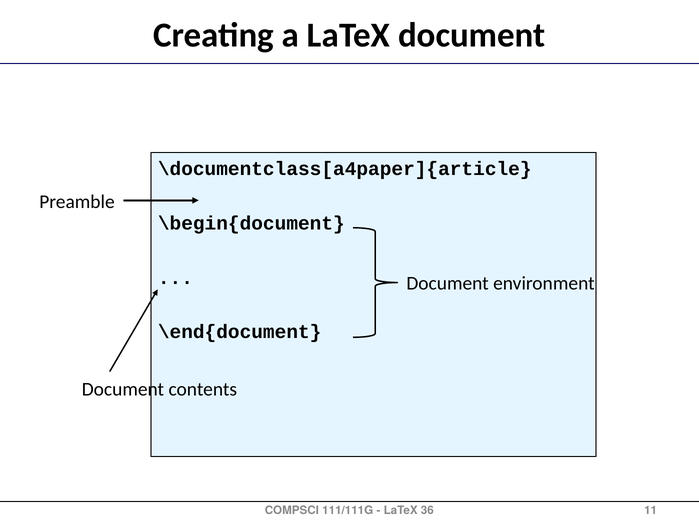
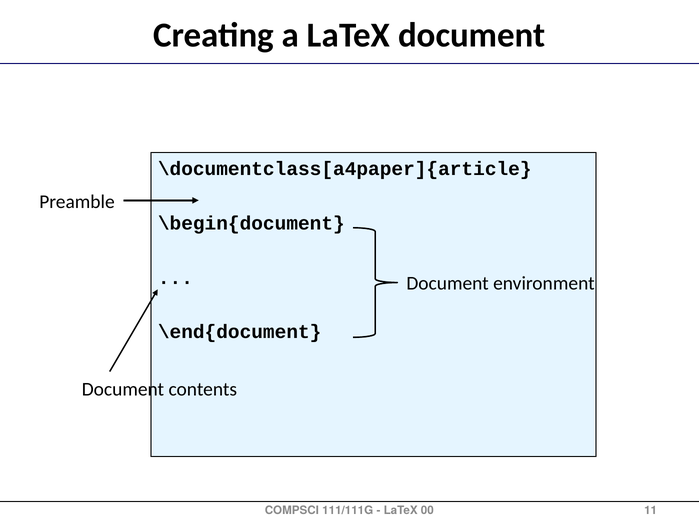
36: 36 -> 00
